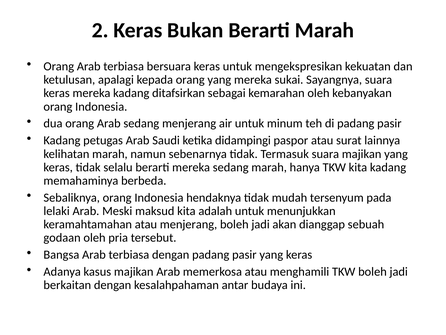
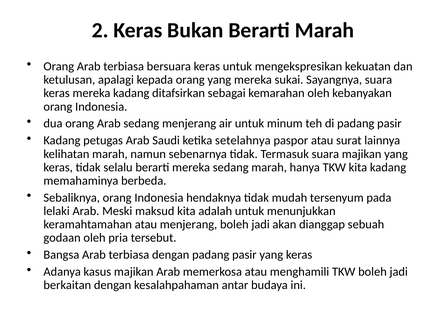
didampingi: didampingi -> setelahnya
